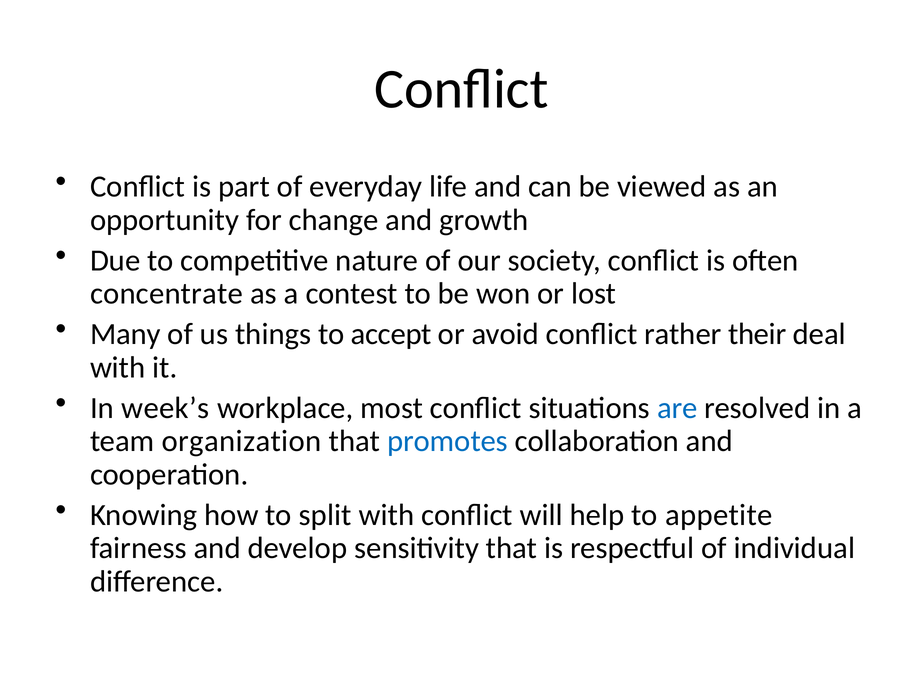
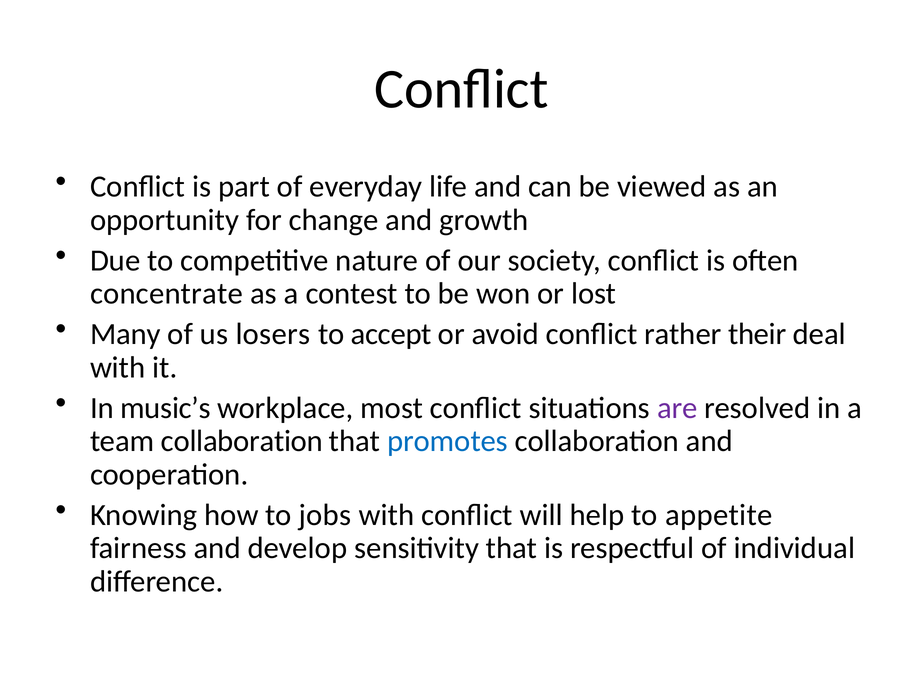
things: things -> losers
week’s: week’s -> music’s
are colour: blue -> purple
team organization: organization -> collaboration
split: split -> jobs
